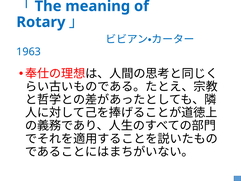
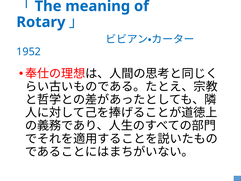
1963: 1963 -> 1952
